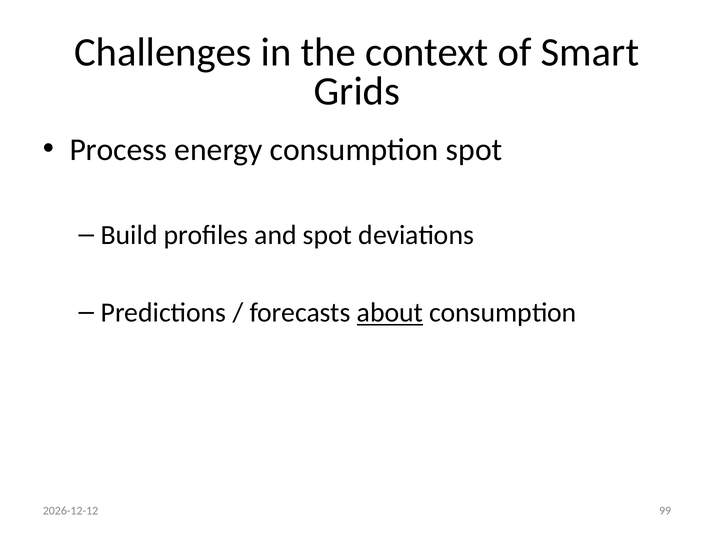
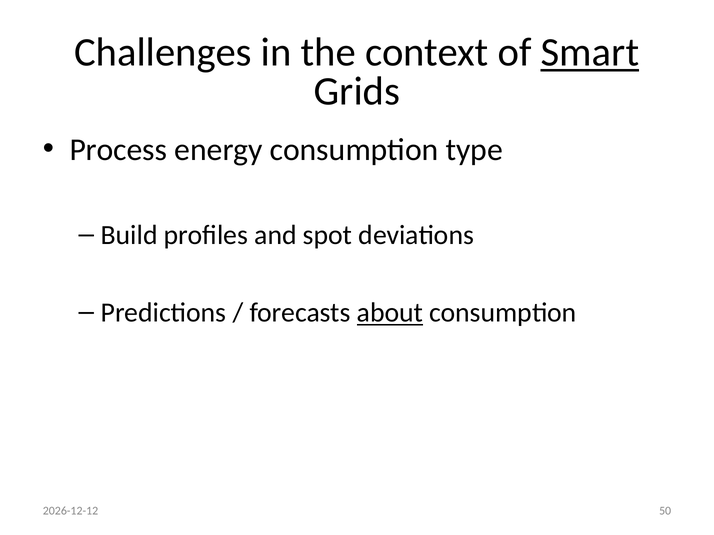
Smart underline: none -> present
consumption spot: spot -> type
99: 99 -> 50
